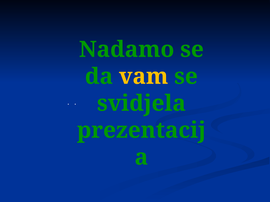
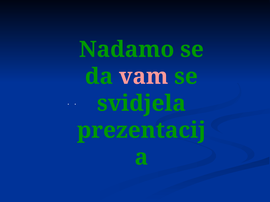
vam colour: yellow -> pink
